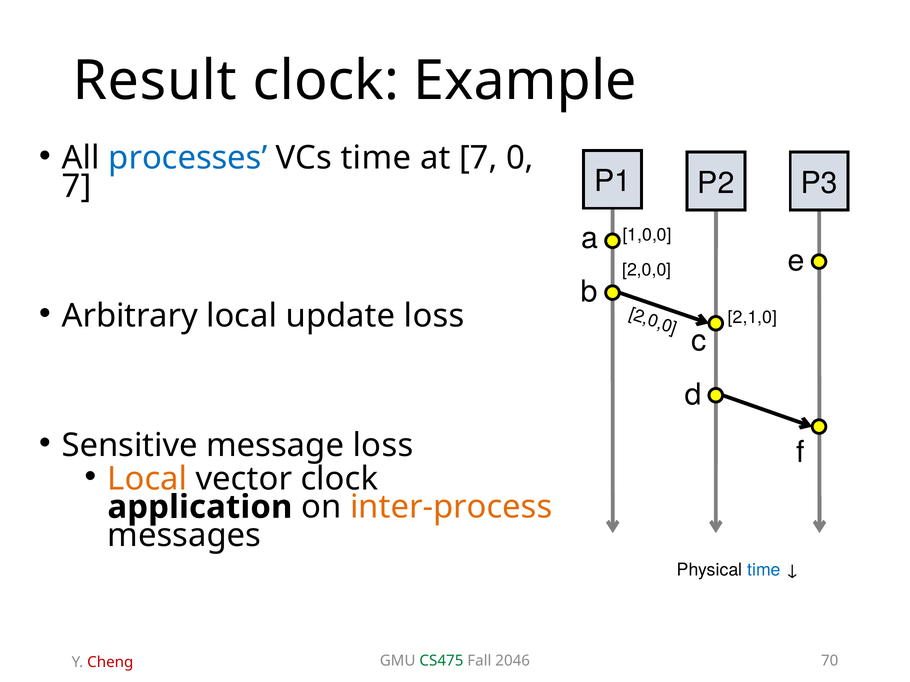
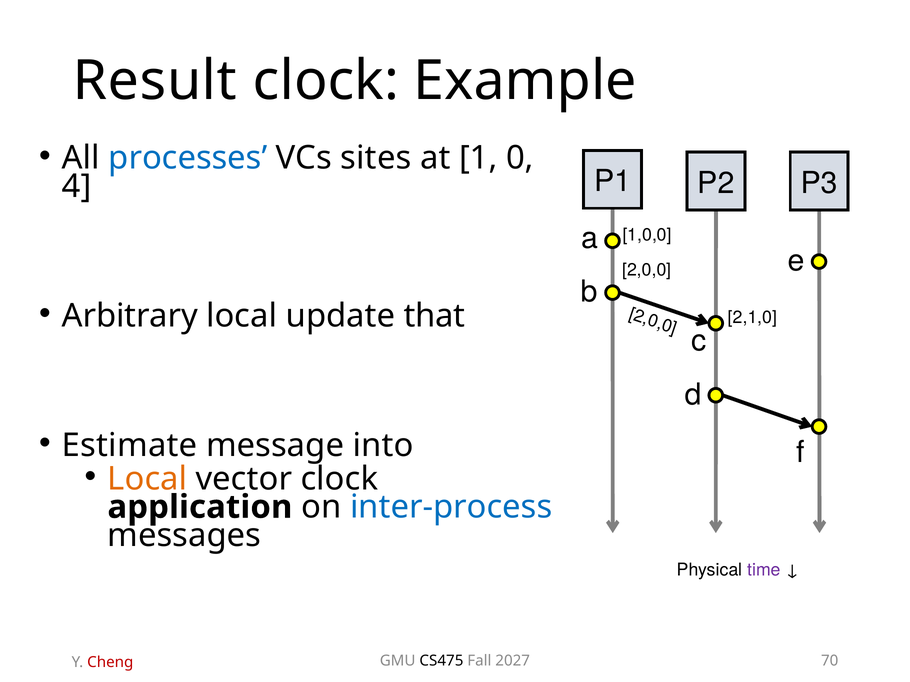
VCs time: time -> sites
at 7: 7 -> 1
7 at (77, 186): 7 -> 4
update loss: loss -> that
Sensitive: Sensitive -> Estimate
message loss: loss -> into
inter-process colour: orange -> blue
time at (764, 570) colour: blue -> purple
CS475 colour: green -> black
2046: 2046 -> 2027
